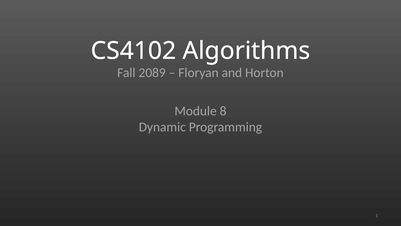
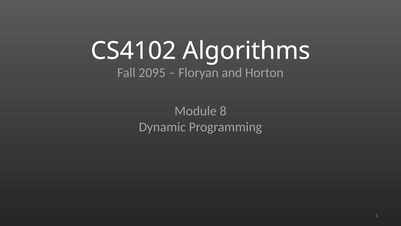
2089: 2089 -> 2095
